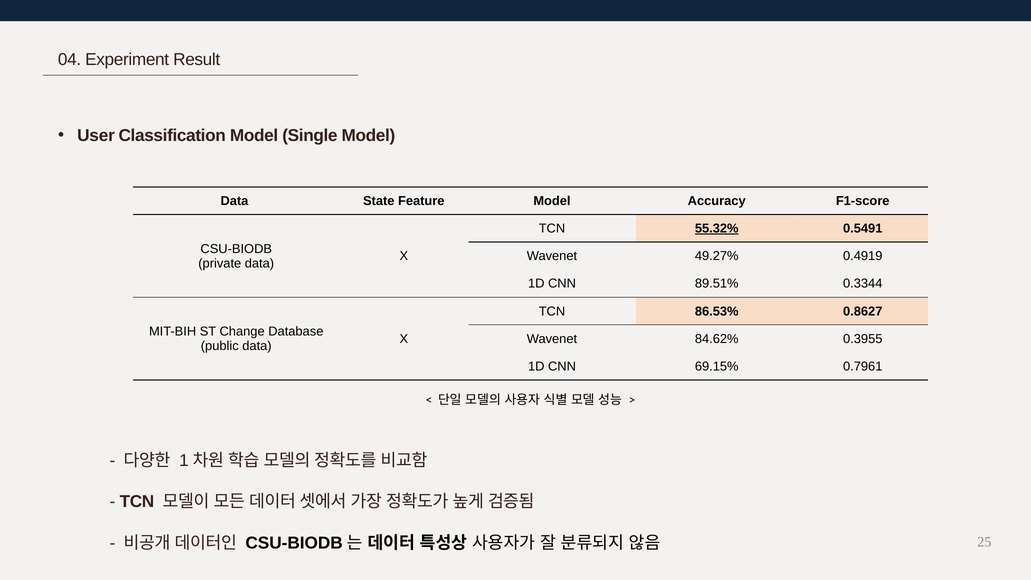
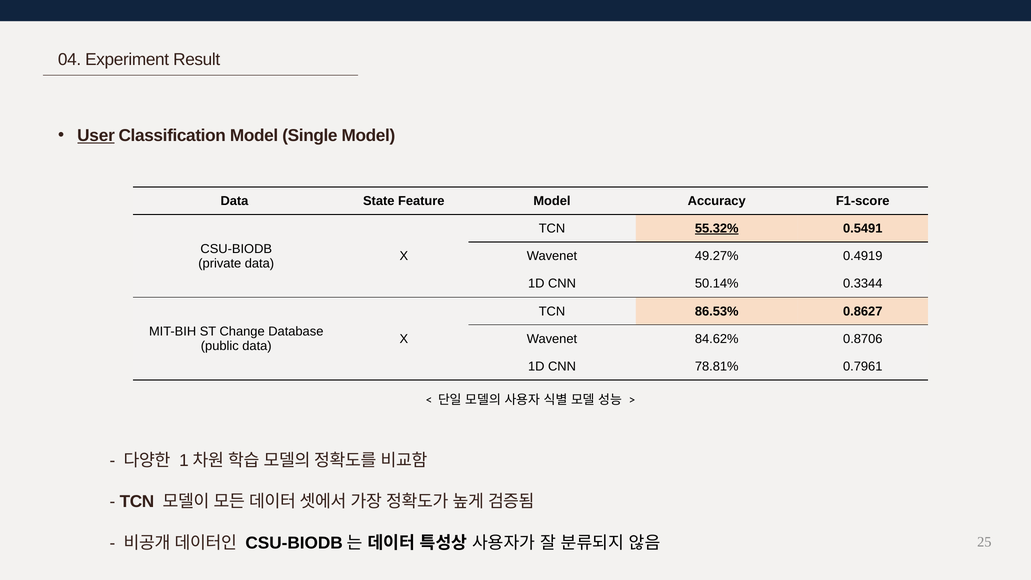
User underline: none -> present
89.51%: 89.51% -> 50.14%
0.3955: 0.3955 -> 0.8706
69.15%: 69.15% -> 78.81%
